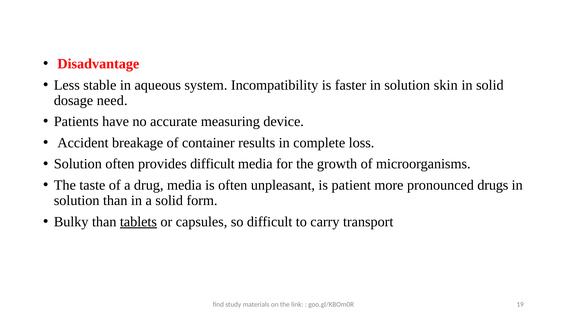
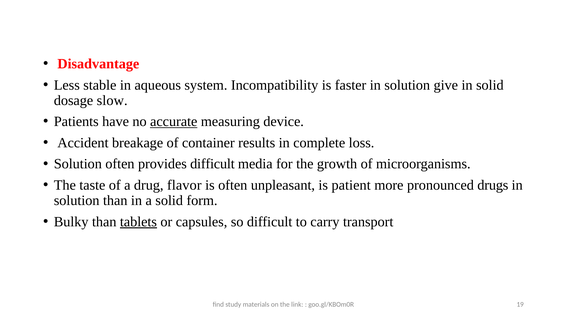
skin: skin -> give
need: need -> slow
accurate underline: none -> present
drug media: media -> flavor
